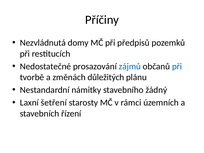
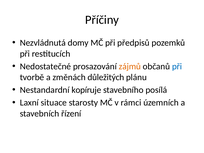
zájmů colour: blue -> orange
námitky: námitky -> kopíruje
žádný: žádný -> posílá
šetření: šetření -> situace
